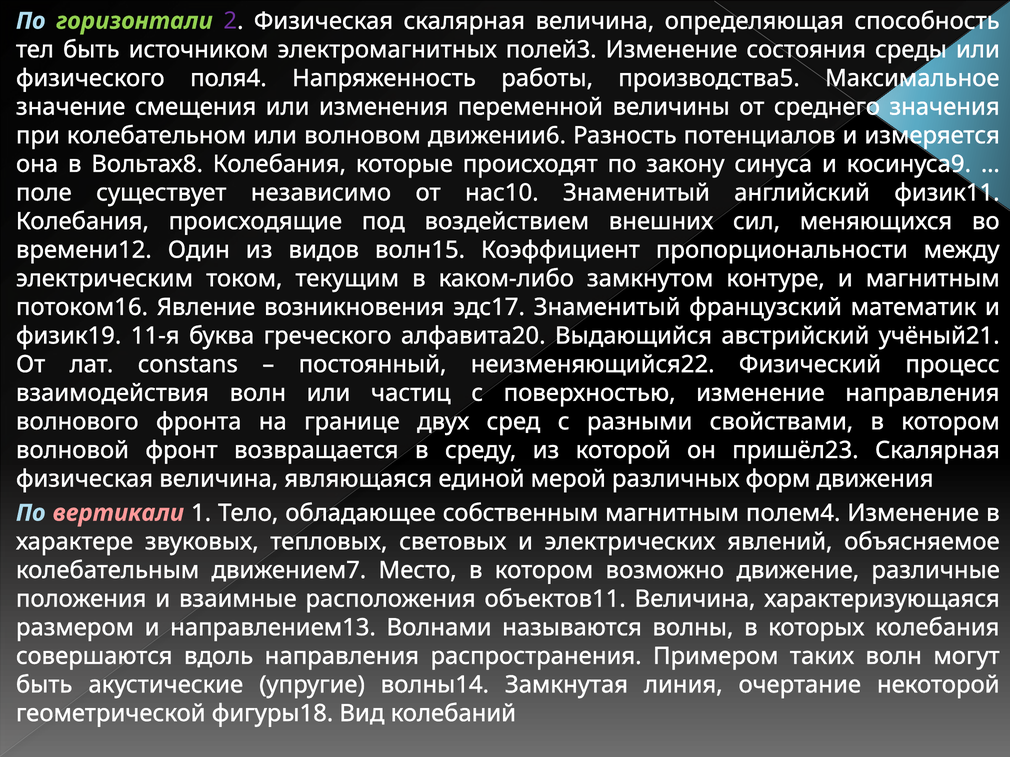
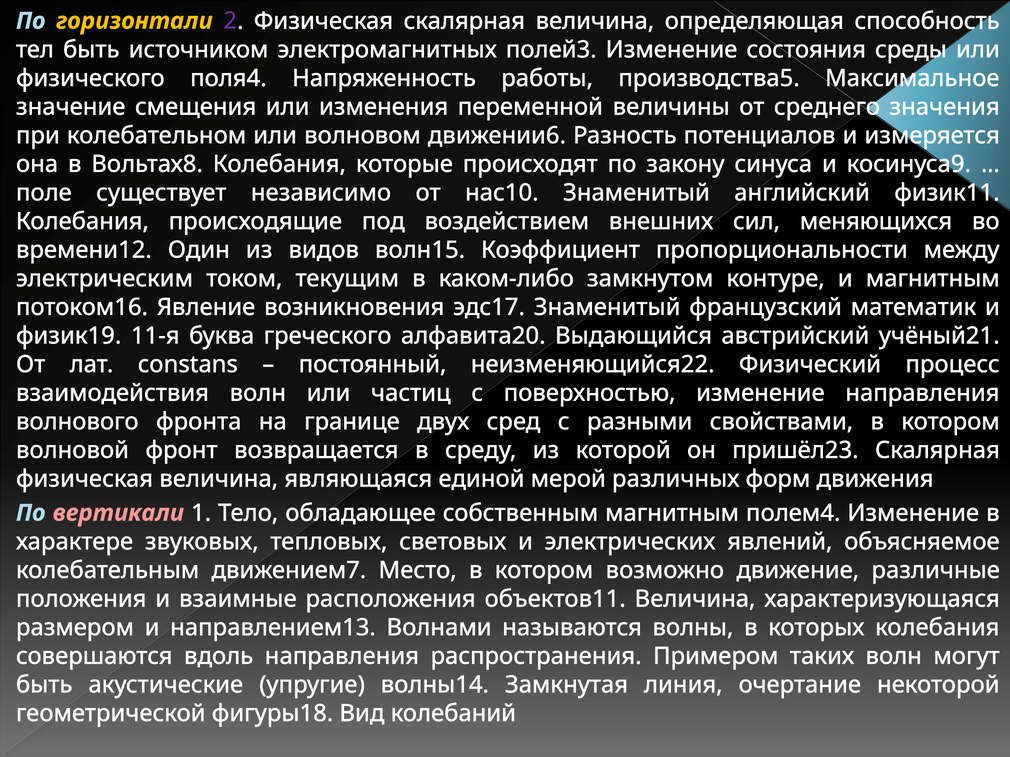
горизонтали colour: light green -> yellow
